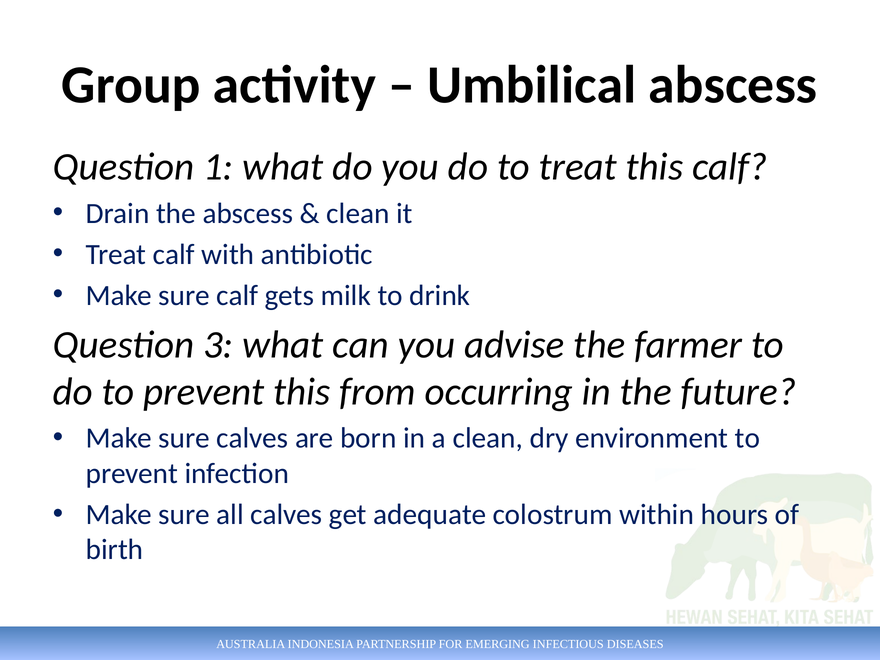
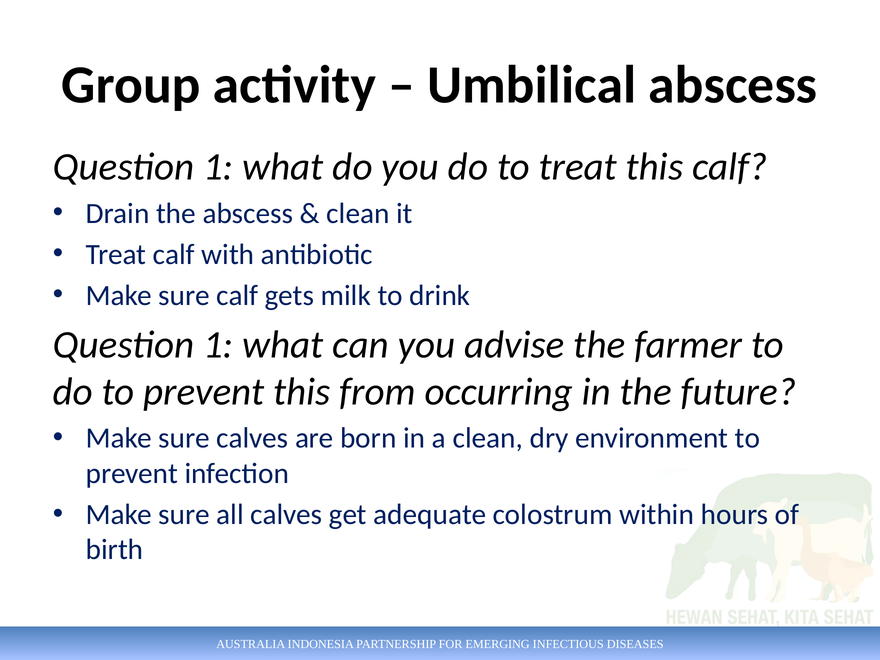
3 at (218, 345): 3 -> 1
